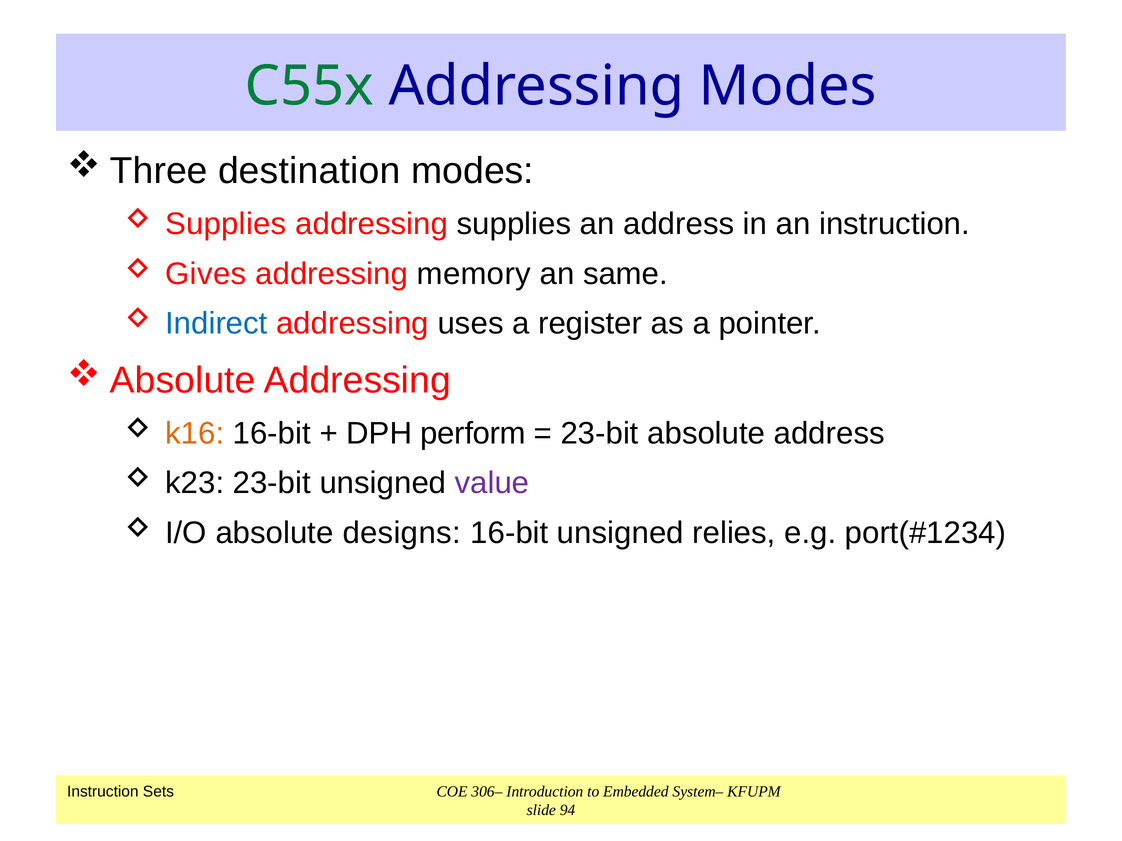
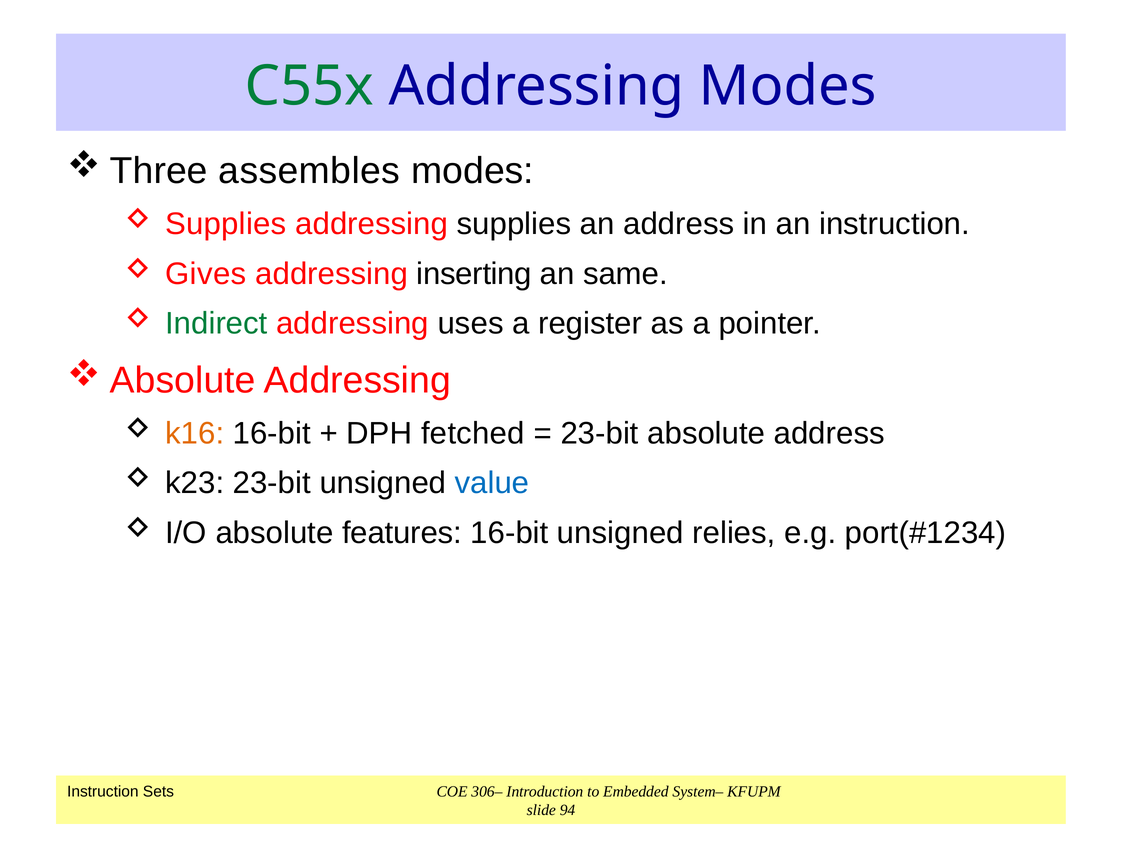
destination: destination -> assembles
memory: memory -> inserting
Indirect colour: blue -> green
perform: perform -> fetched
value colour: purple -> blue
designs: designs -> features
